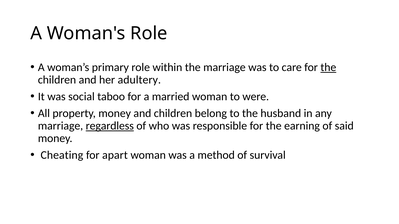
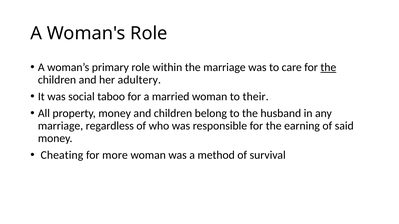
were: were -> their
regardless underline: present -> none
apart: apart -> more
